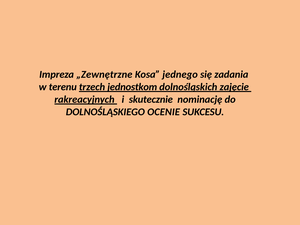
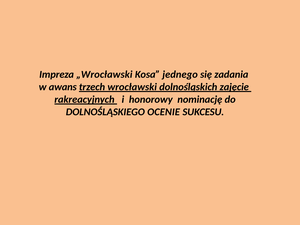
„Zewnętrzne: „Zewnętrzne -> „Wrocławski
terenu: terenu -> awans
jednostkom: jednostkom -> wrocławski
skutecznie: skutecznie -> honorowy
